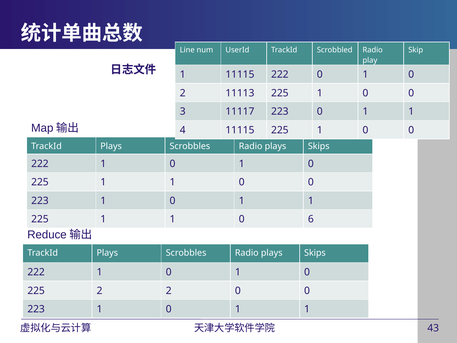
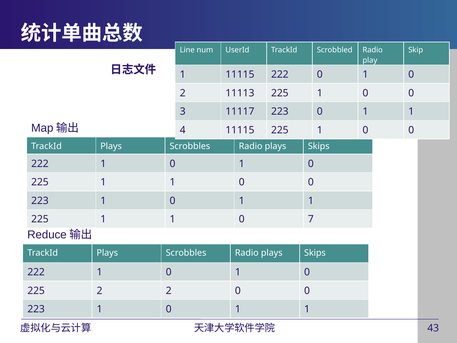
6: 6 -> 7
